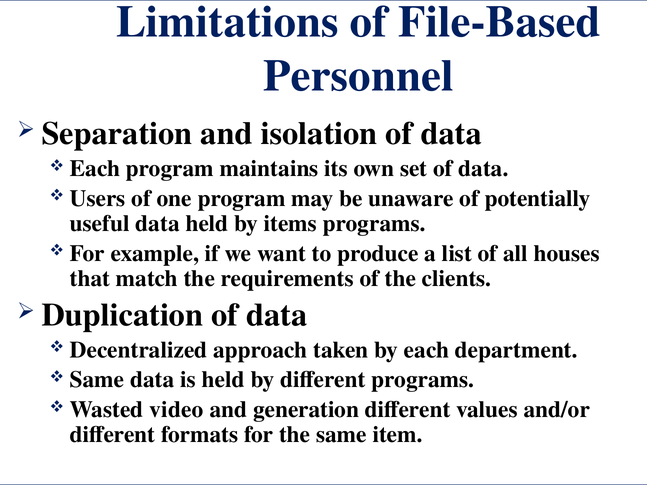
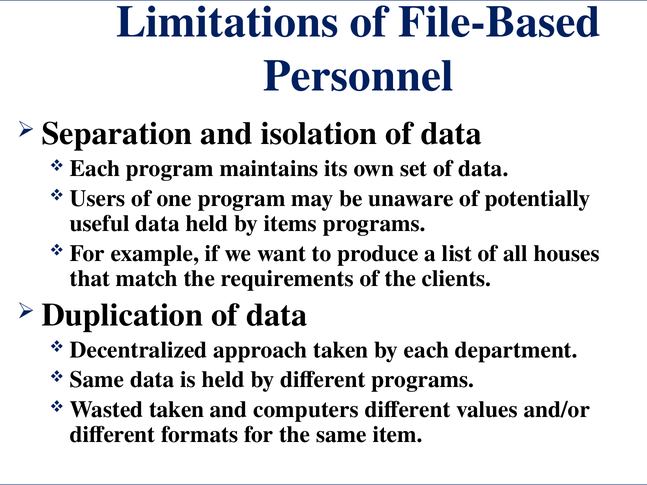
Wasted video: video -> taken
generation: generation -> computers
